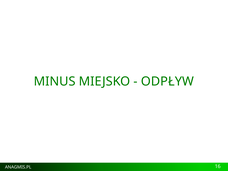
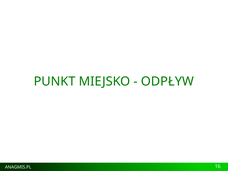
MINUS: MINUS -> PUNKT
